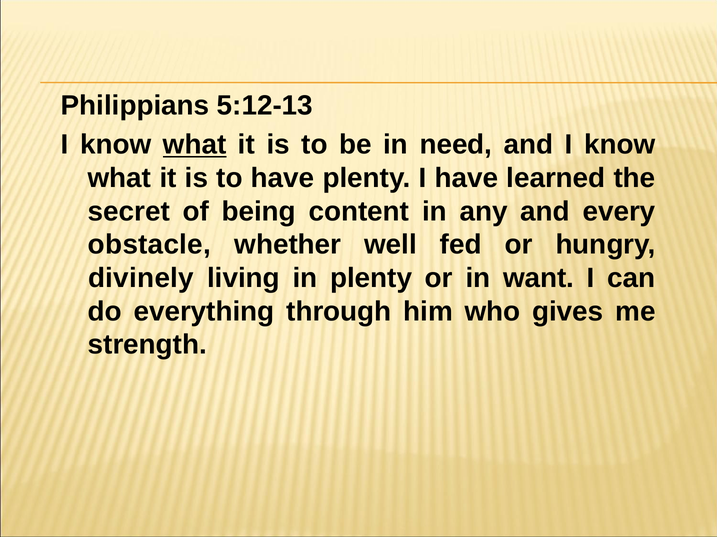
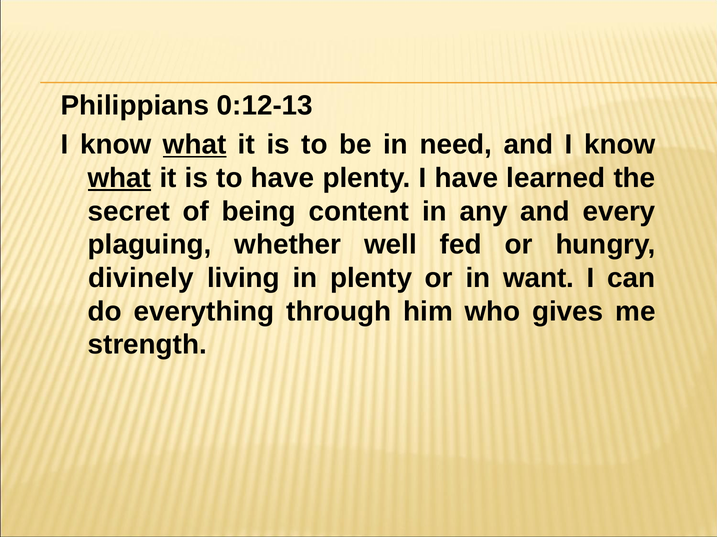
5:12-13: 5:12-13 -> 0:12-13
what at (120, 178) underline: none -> present
obstacle: obstacle -> plaguing
